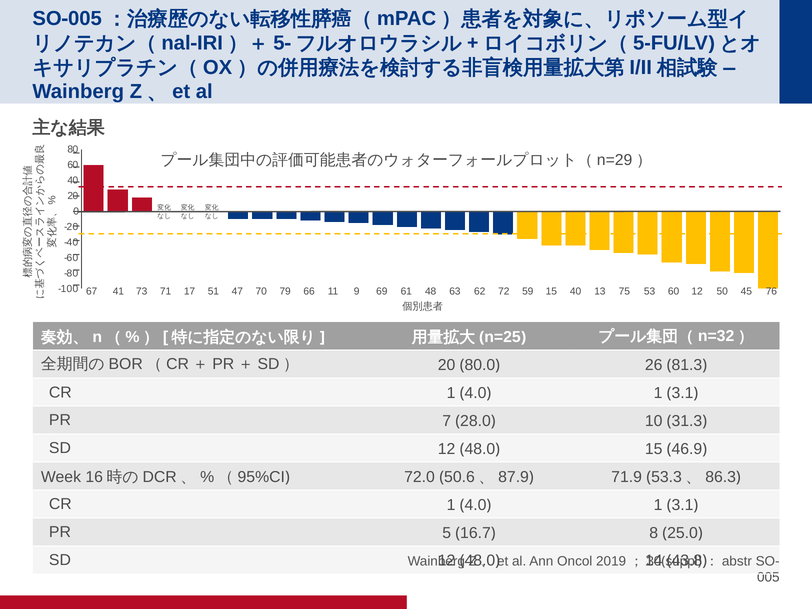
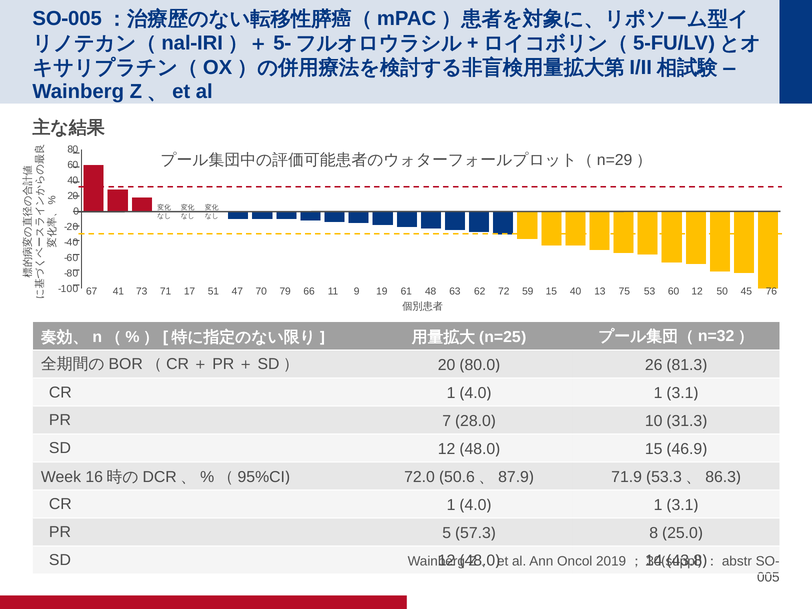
69: 69 -> 19
16.7: 16.7 -> 57.3
